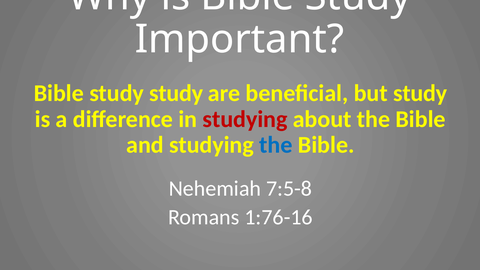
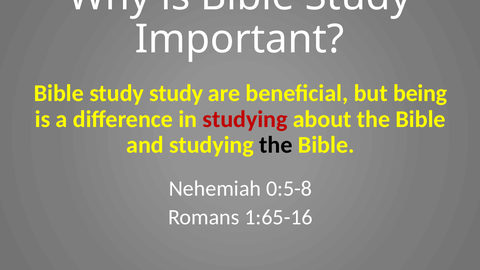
but study: study -> being
the at (276, 145) colour: blue -> black
7:5-8: 7:5-8 -> 0:5-8
1:76-16: 1:76-16 -> 1:65-16
